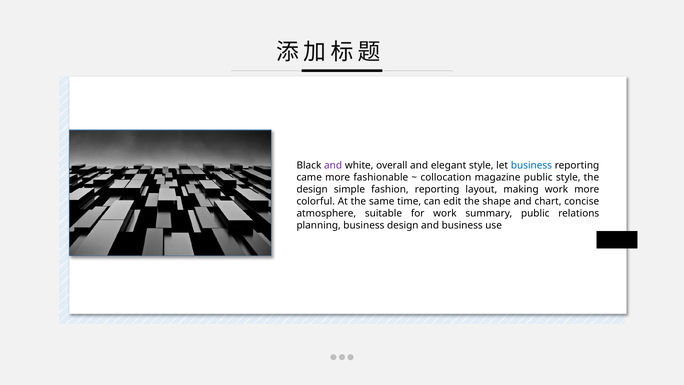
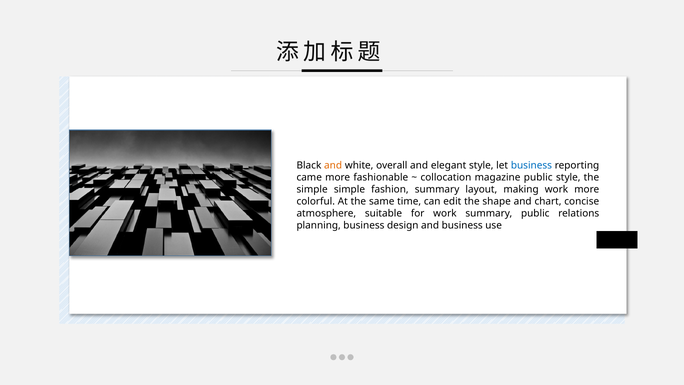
and at (333, 165) colour: purple -> orange
design at (312, 189): design -> simple
fashion reporting: reporting -> summary
